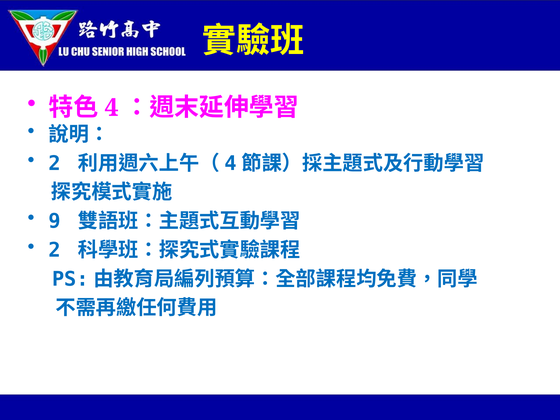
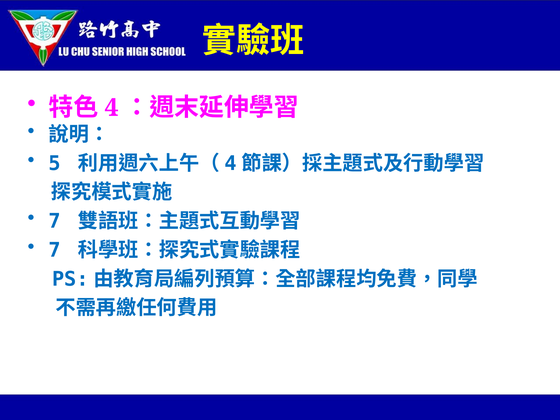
2 at (55, 163): 2 -> 5
9 at (55, 221): 9 -> 7
2 at (55, 250): 2 -> 7
